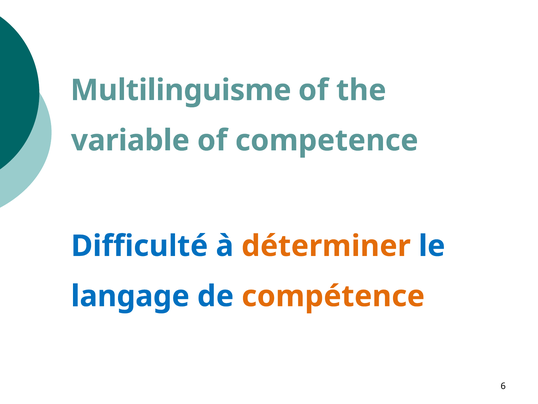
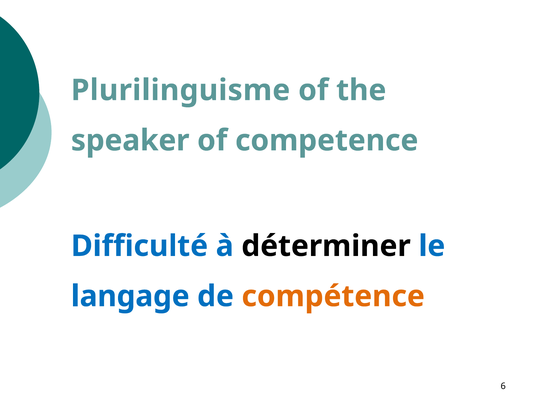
Multilinguisme: Multilinguisme -> Plurilinguisme
variable: variable -> speaker
déterminer colour: orange -> black
